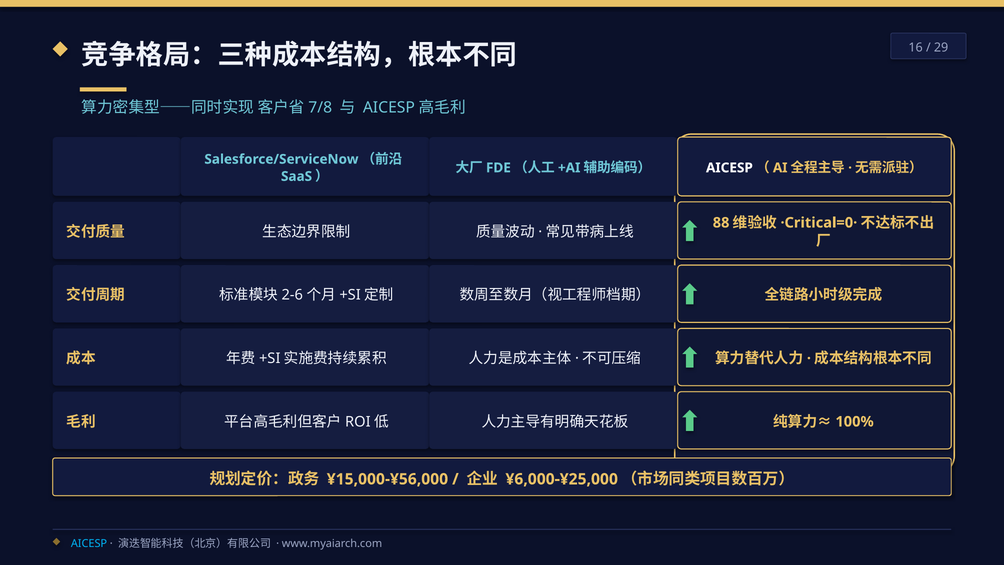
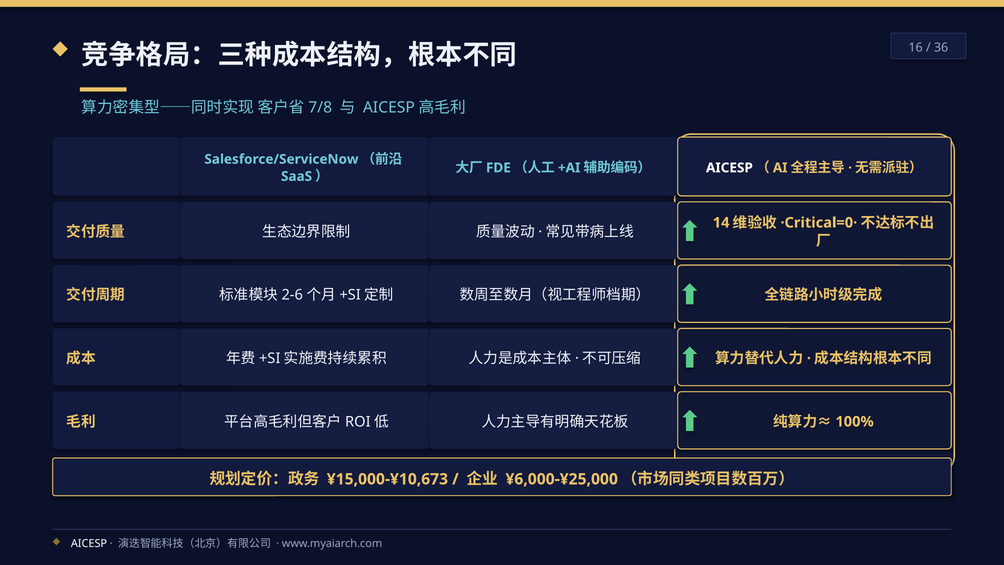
29: 29 -> 36
88: 88 -> 14
¥15,000-¥56,000: ¥15,000-¥56,000 -> ¥15,000-¥10,673
AICESP at (89, 543) colour: light blue -> white
